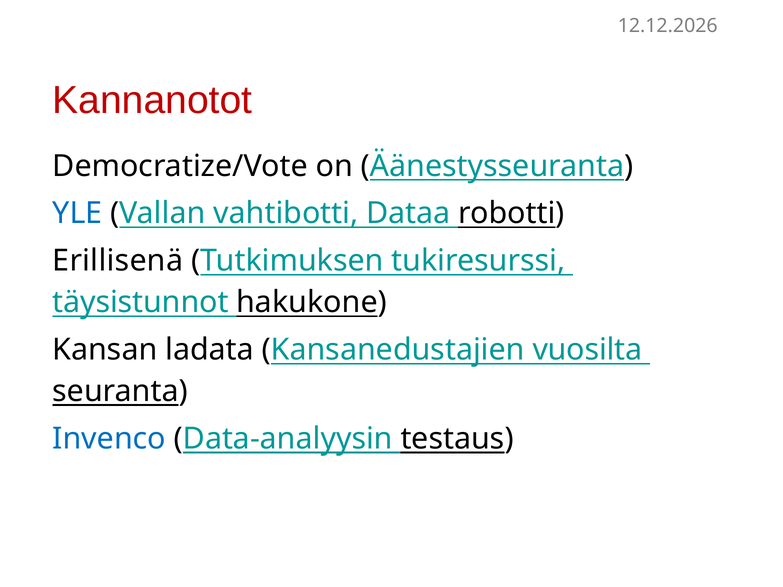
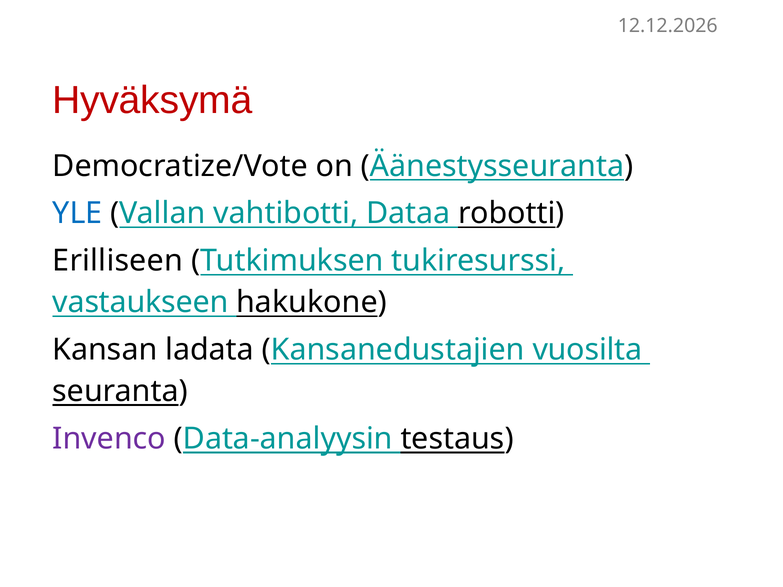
Kannanotot: Kannanotot -> Hyväksymä
Erillisenä: Erillisenä -> Erilliseen
täysistunnot: täysistunnot -> vastaukseen
Invenco colour: blue -> purple
